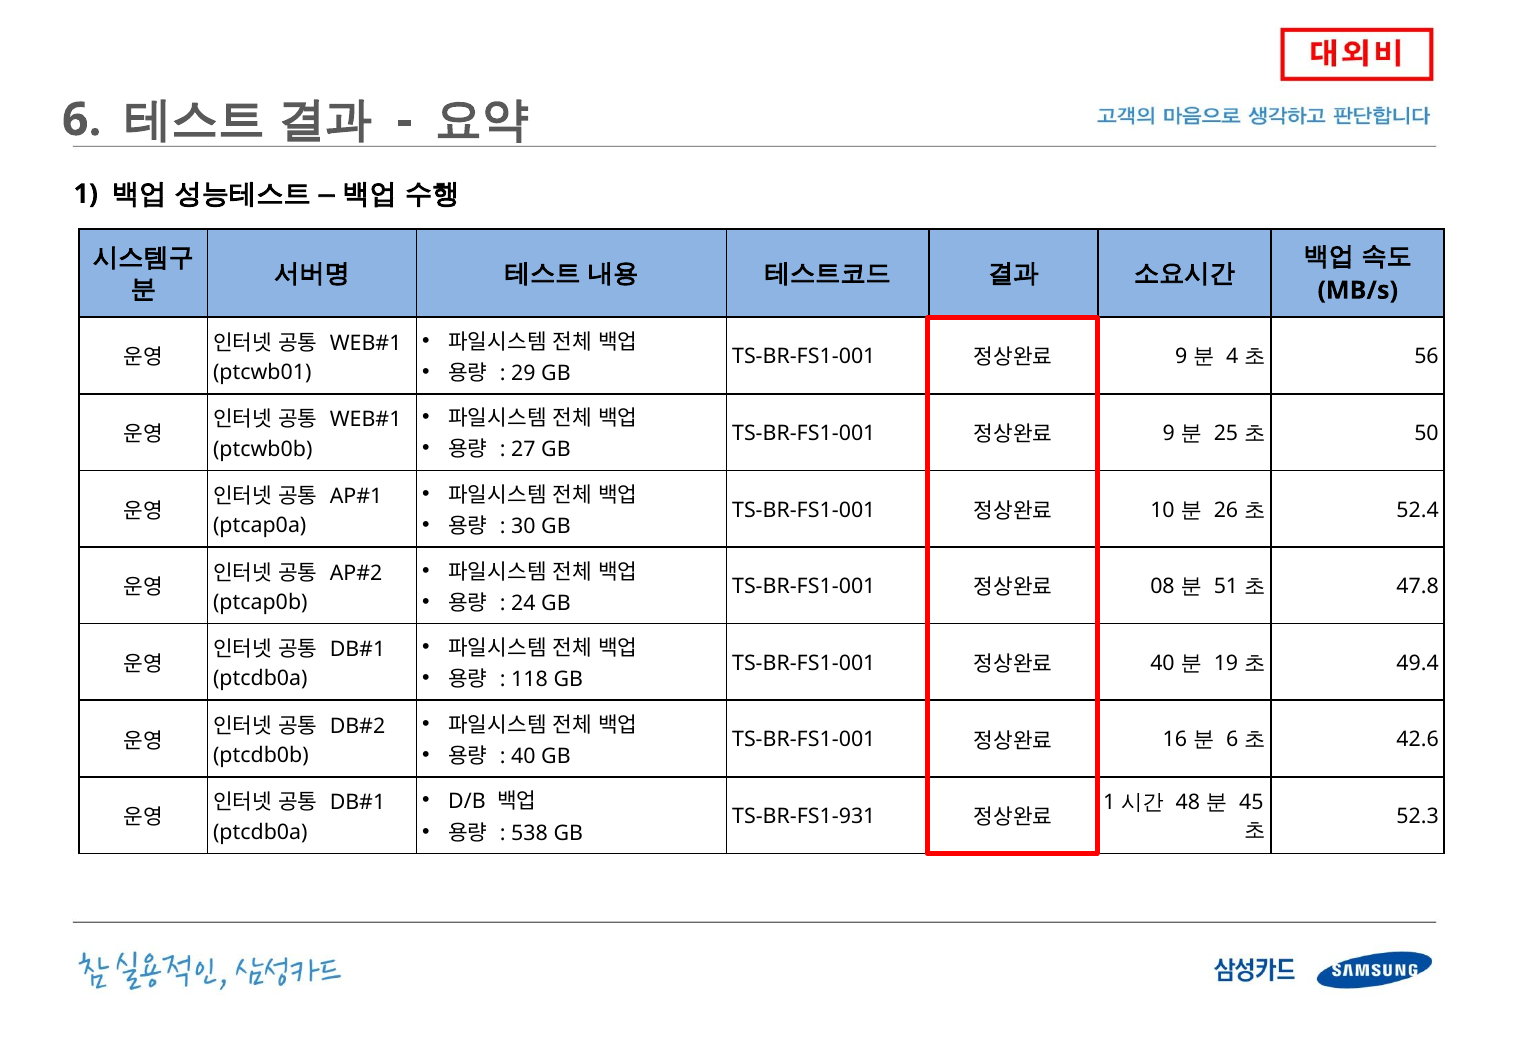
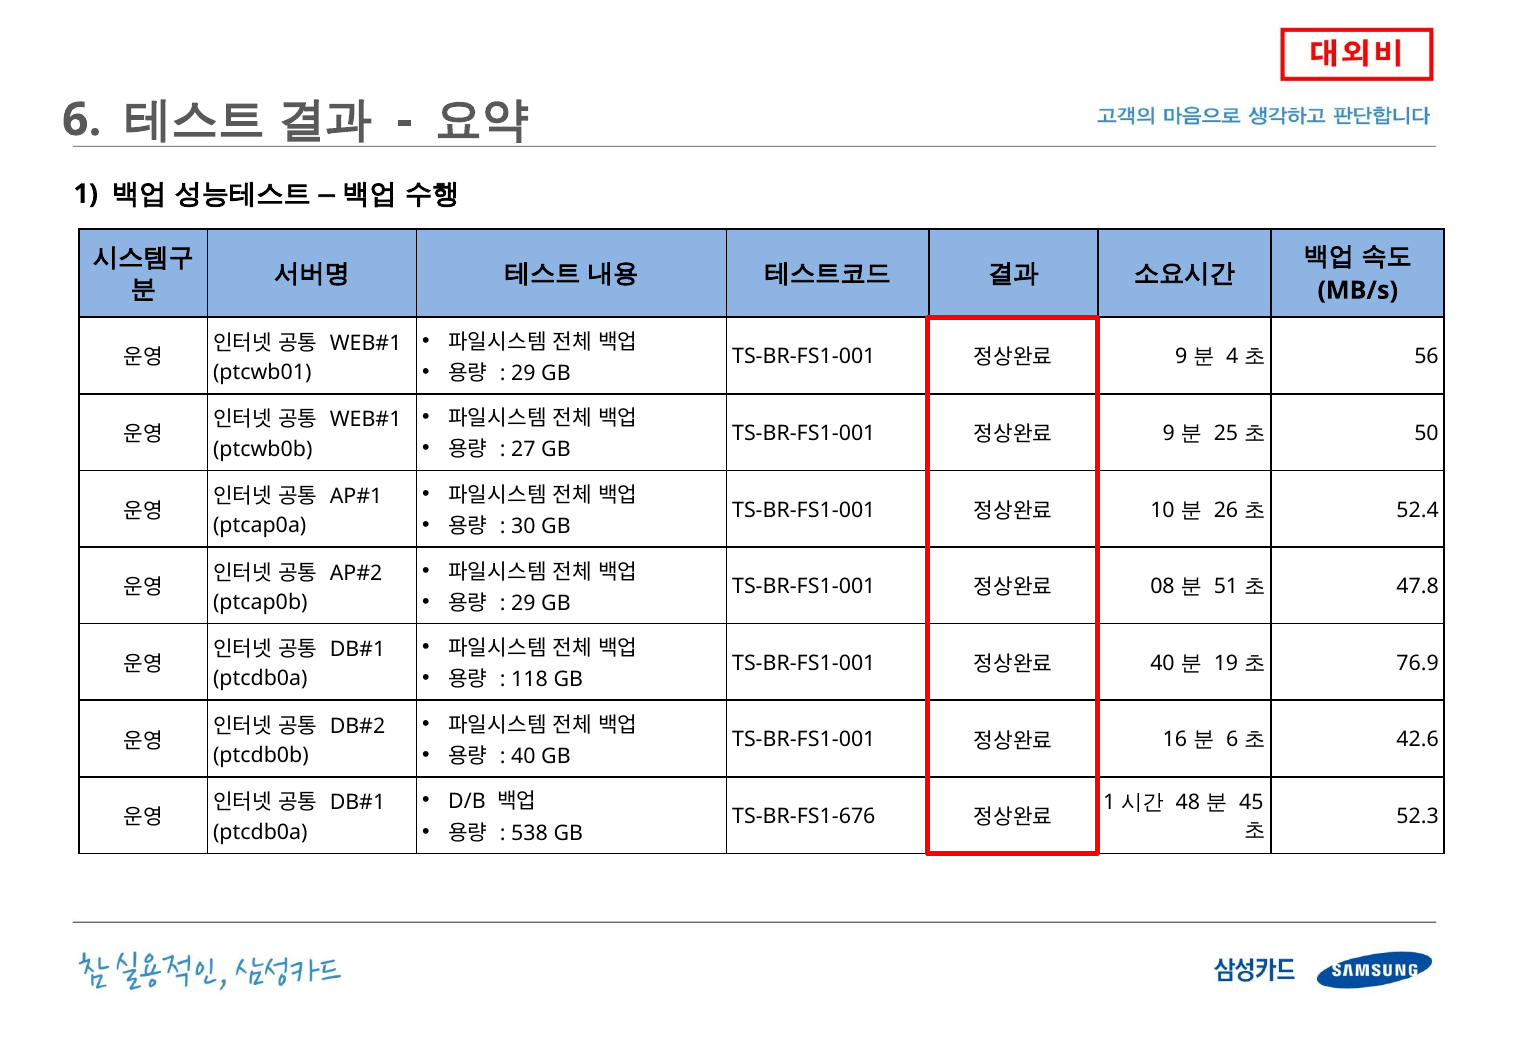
24 at (523, 603): 24 -> 29
49.4: 49.4 -> 76.9
TS-BR-FS1-931: TS-BR-FS1-931 -> TS-BR-FS1-676
